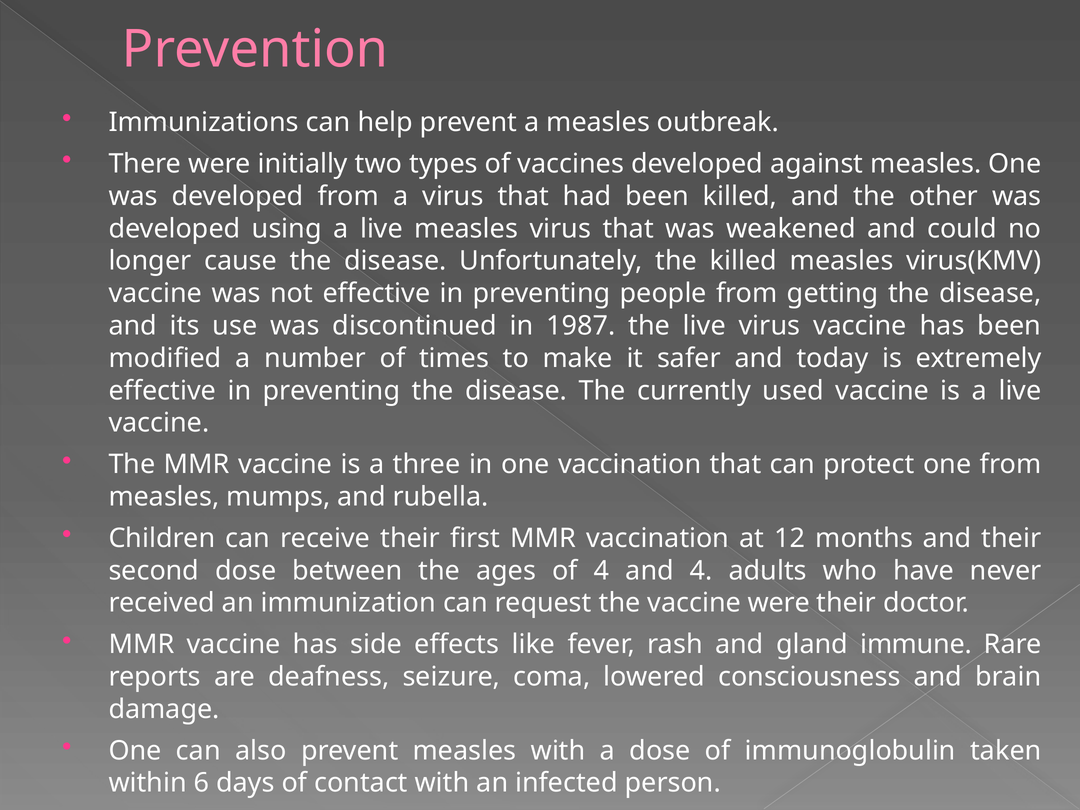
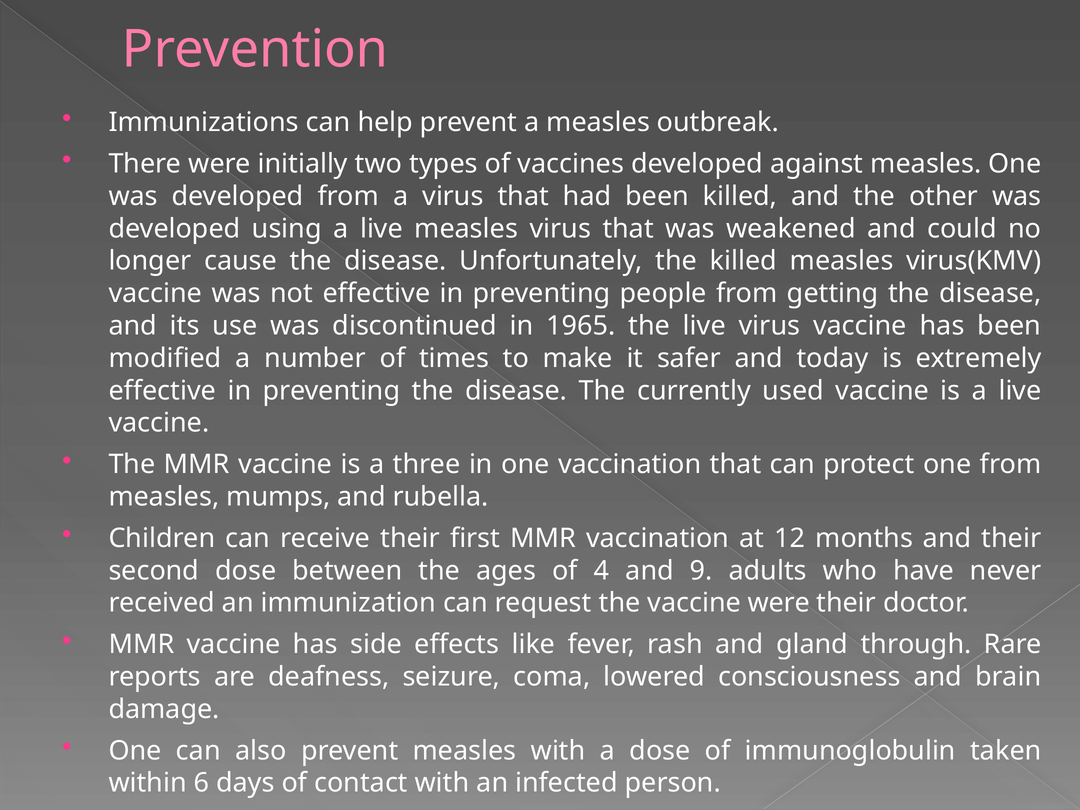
1987: 1987 -> 1965
and 4: 4 -> 9
immune: immune -> through
